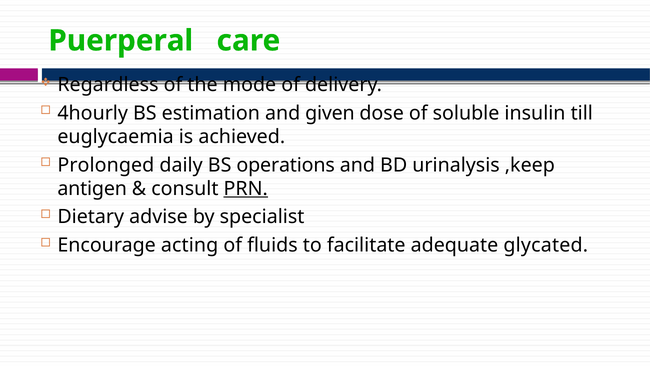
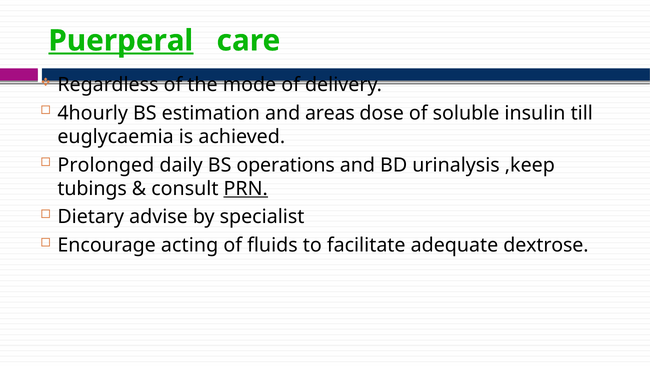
Puerperal underline: none -> present
given: given -> areas
antigen: antigen -> tubings
glycated: glycated -> dextrose
